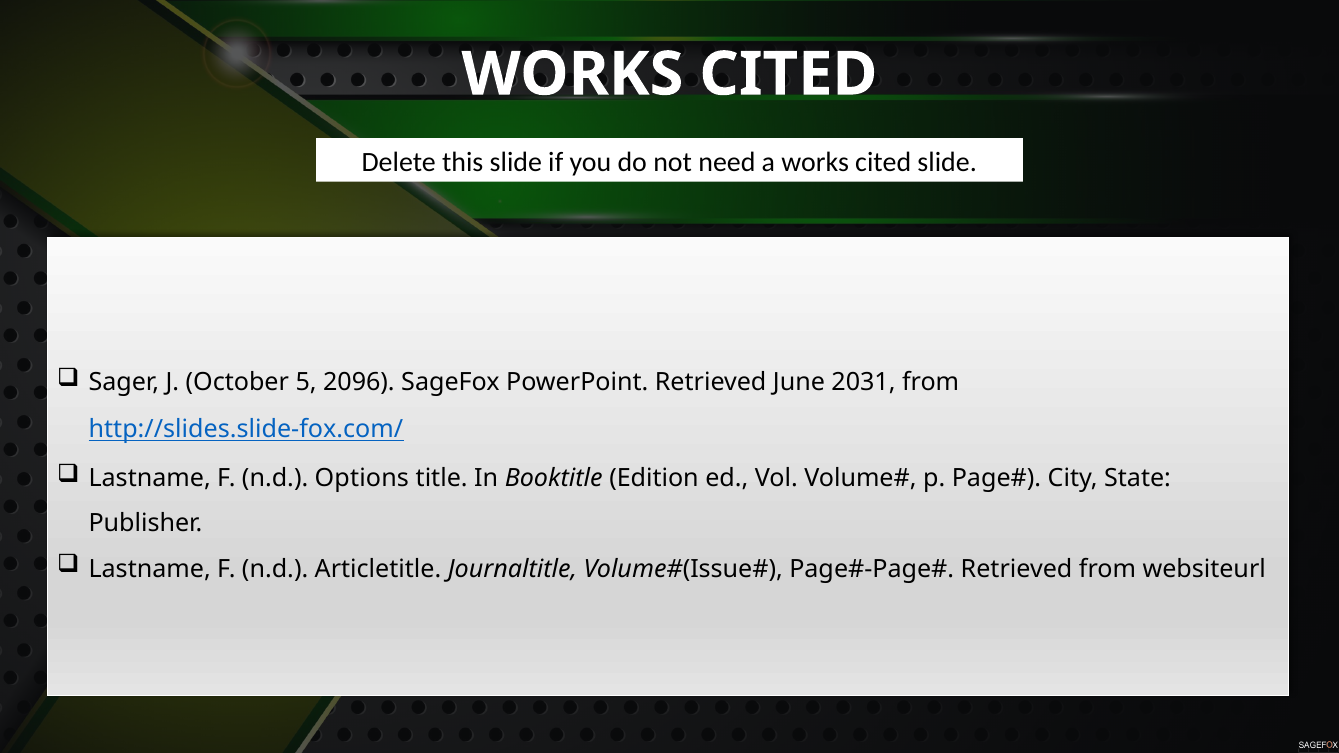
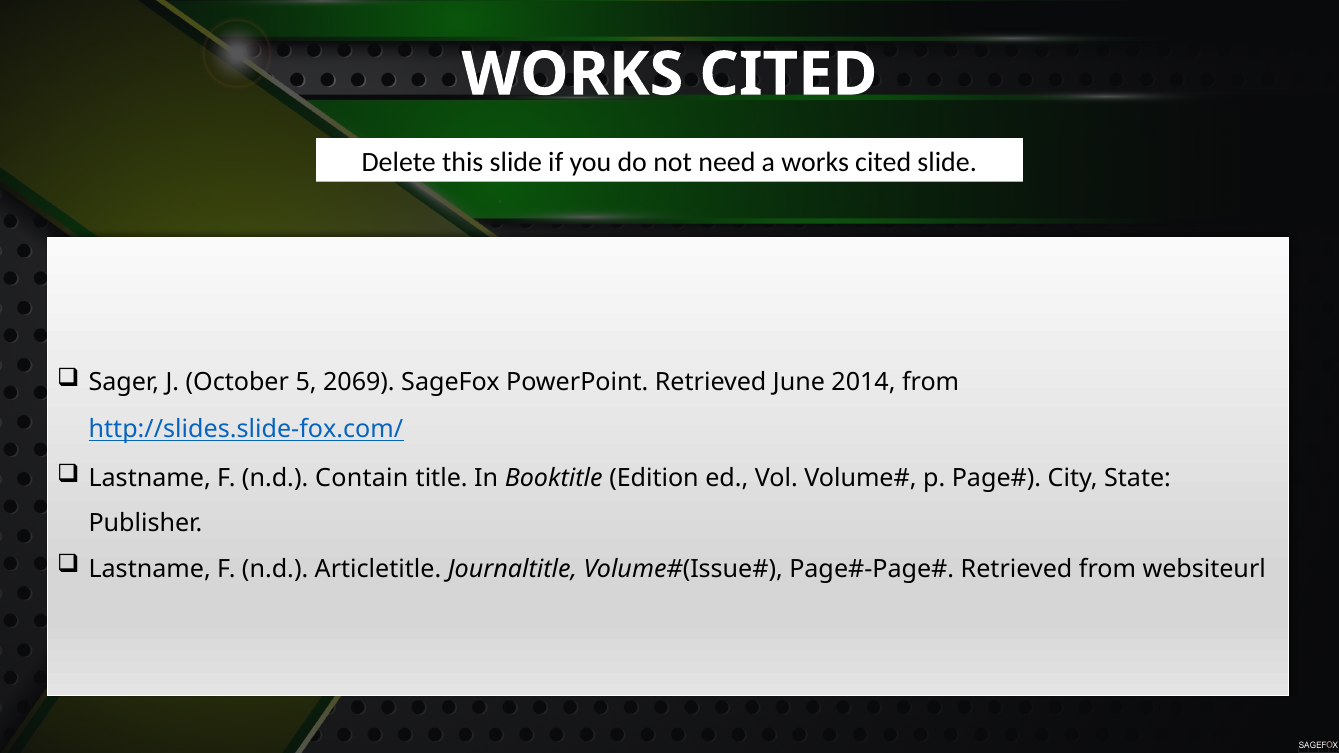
2096: 2096 -> 2069
2031: 2031 -> 2014
Options: Options -> Contain
